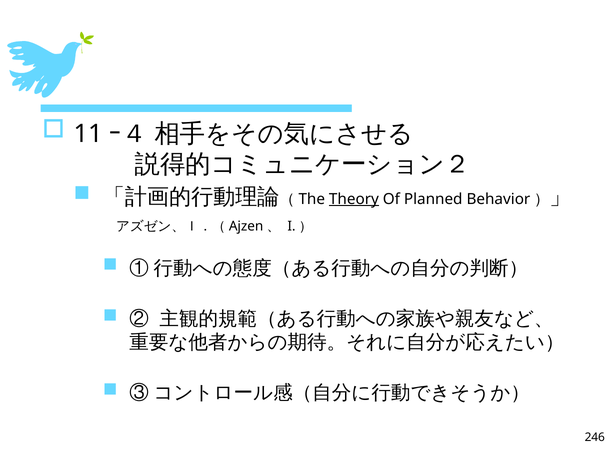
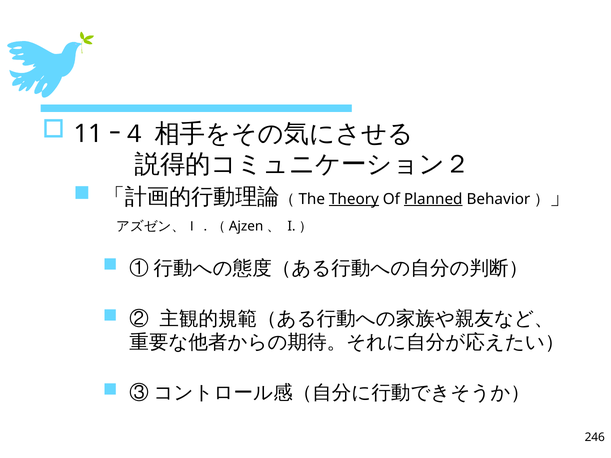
Planned underline: none -> present
